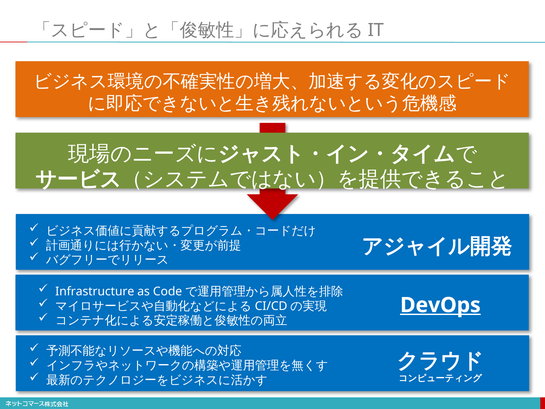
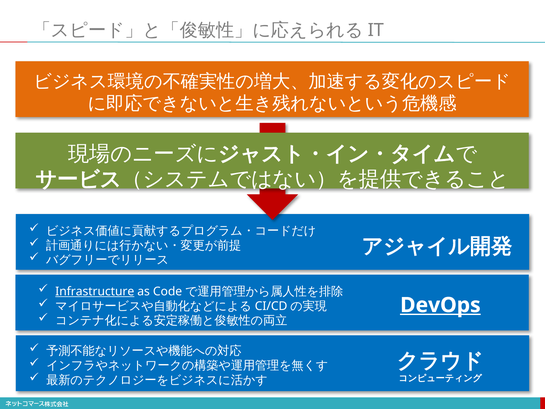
Infrastructure underline: none -> present
